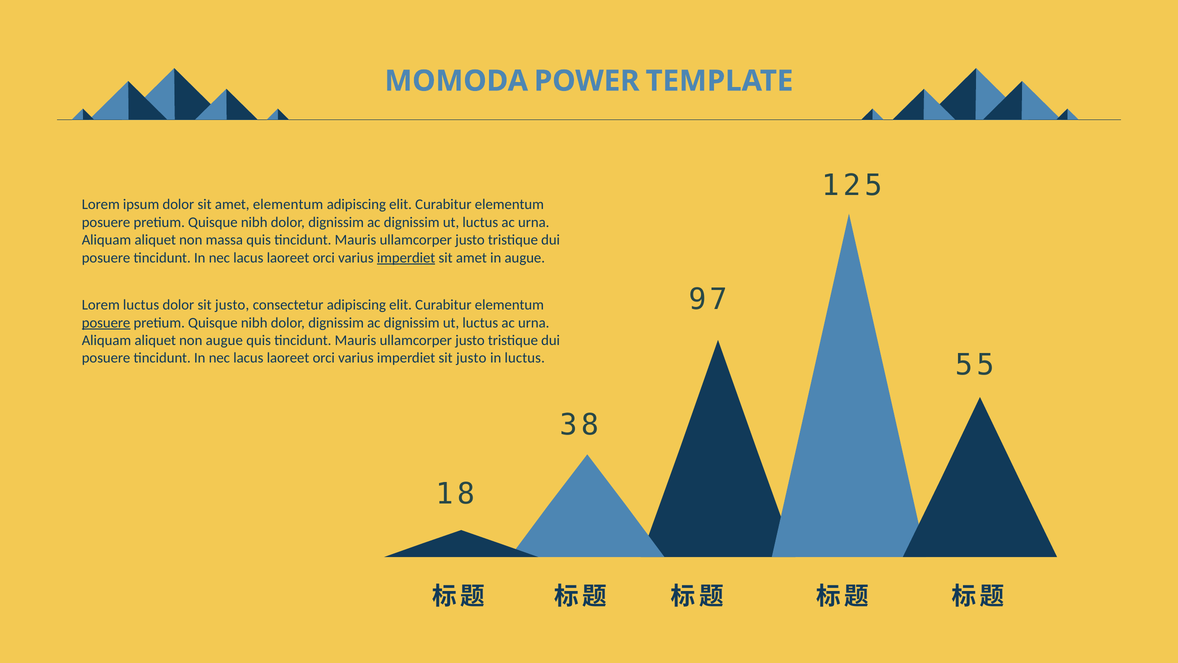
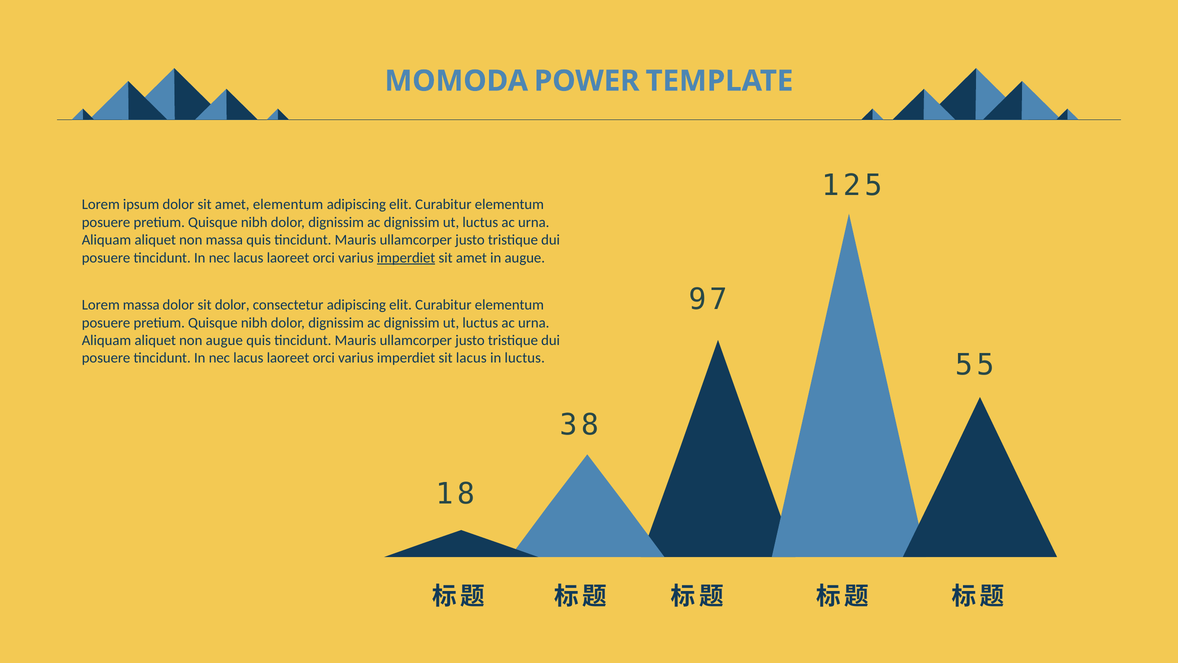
Lorem luctus: luctus -> massa
dolor sit justo: justo -> dolor
posuere at (106, 322) underline: present -> none
imperdiet sit justo: justo -> lacus
